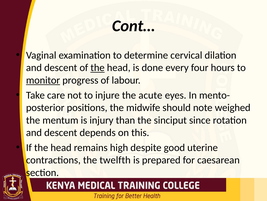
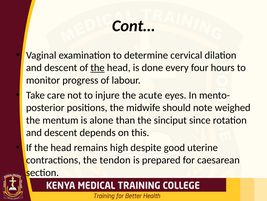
monitor underline: present -> none
injury: injury -> alone
twelfth: twelfth -> tendon
